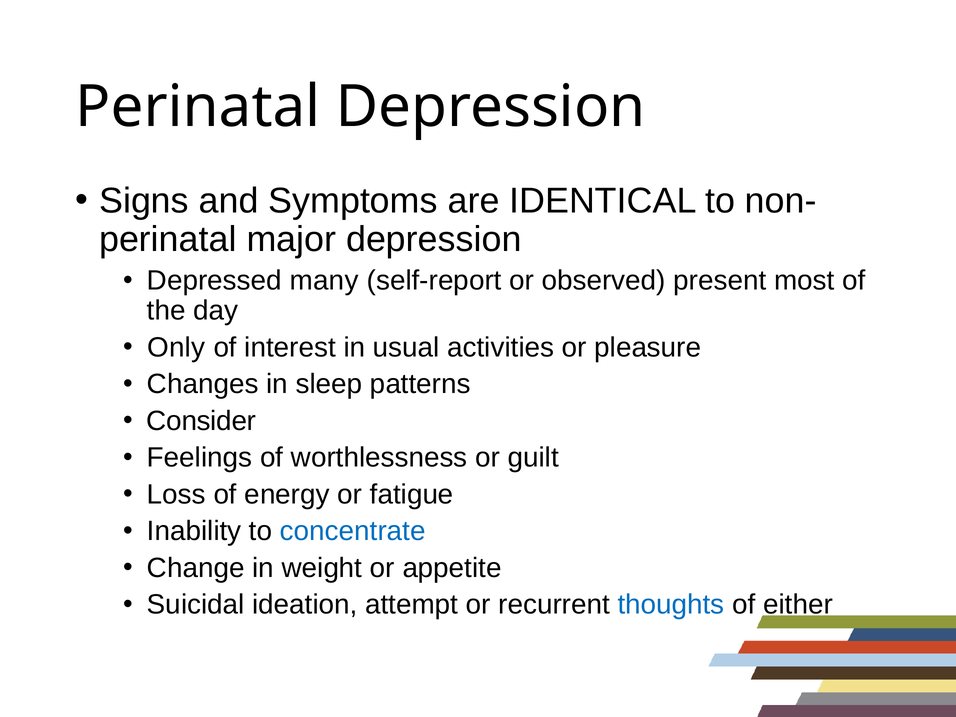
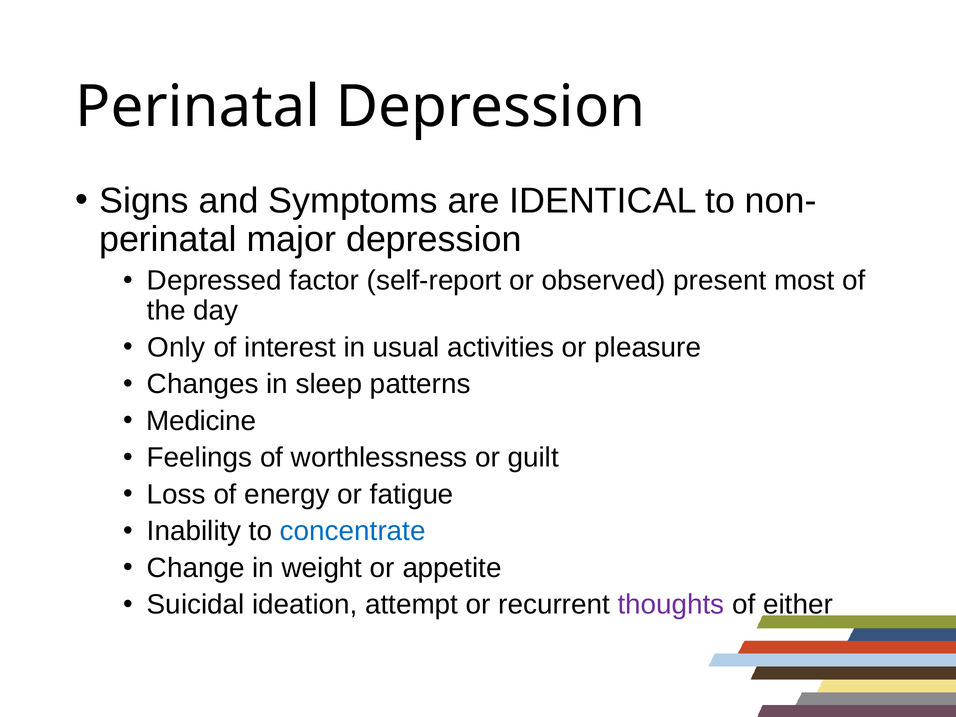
many: many -> factor
Consider: Consider -> Medicine
thoughts colour: blue -> purple
